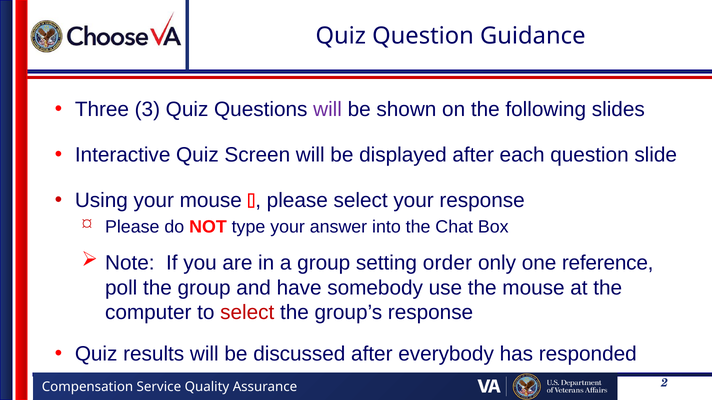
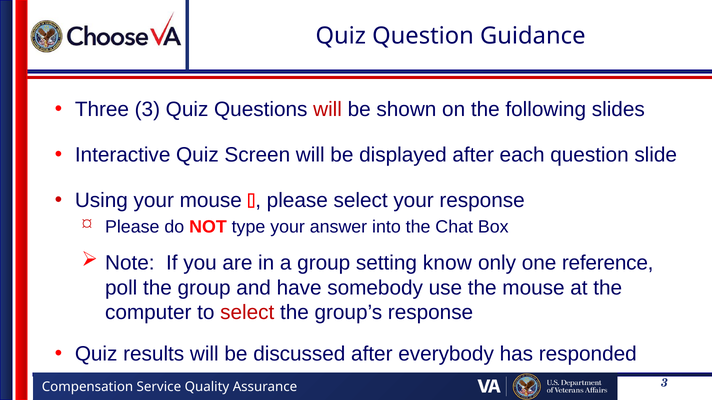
will at (328, 109) colour: purple -> red
order: order -> know
2 at (665, 383): 2 -> 3
